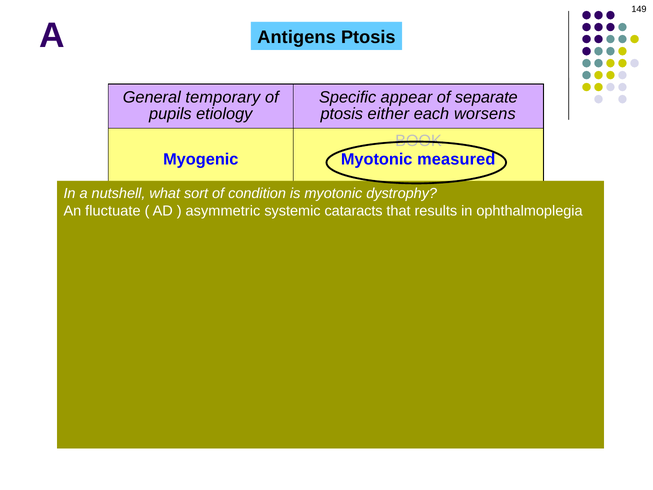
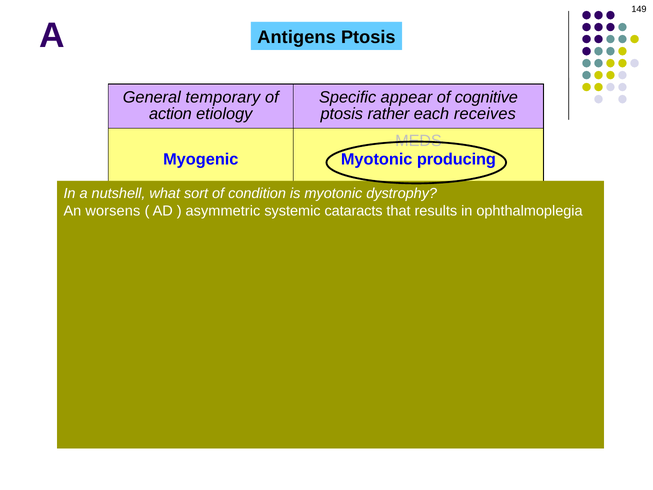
separate: separate -> cognitive
pupils: pupils -> action
either: either -> rather
worsens: worsens -> receives
BOOK: BOOK -> MEDS
measured: measured -> producing
fluctuate: fluctuate -> worsens
